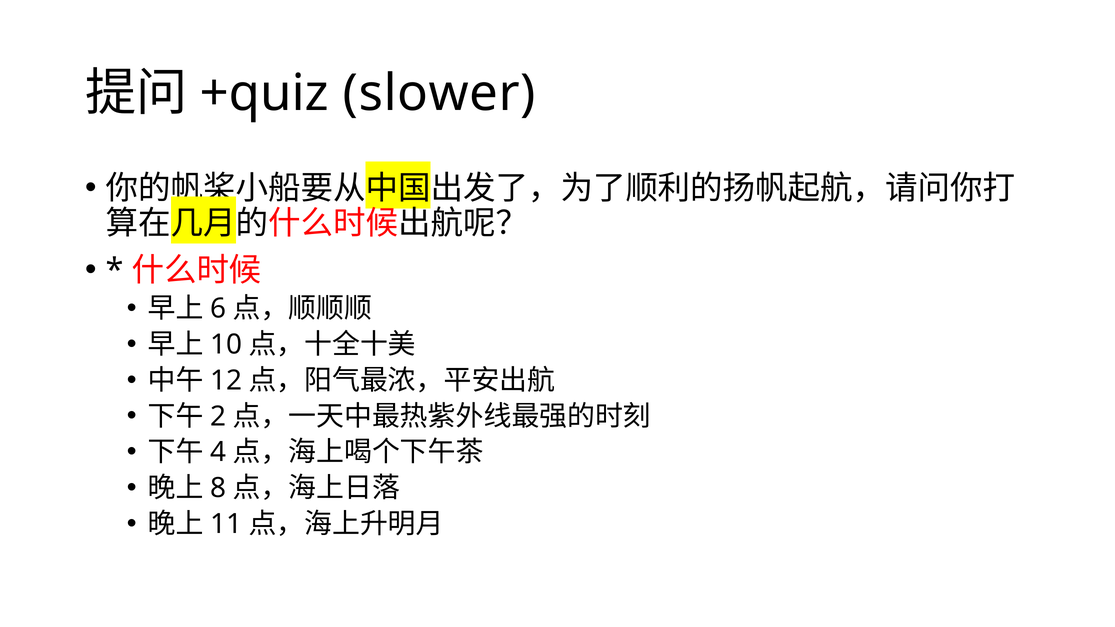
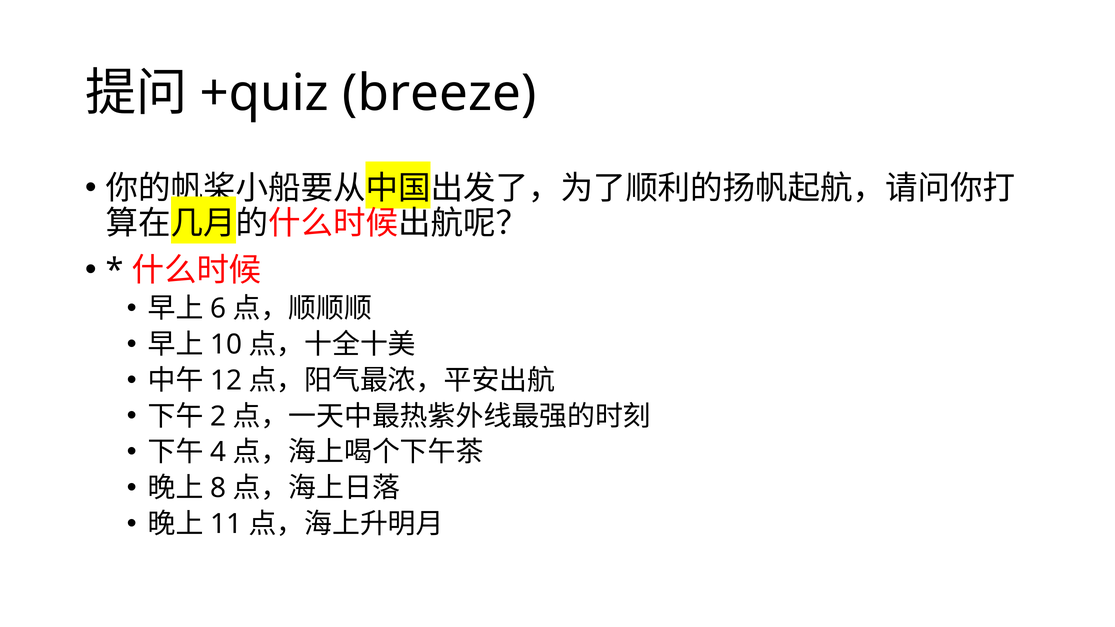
slower: slower -> breeze
